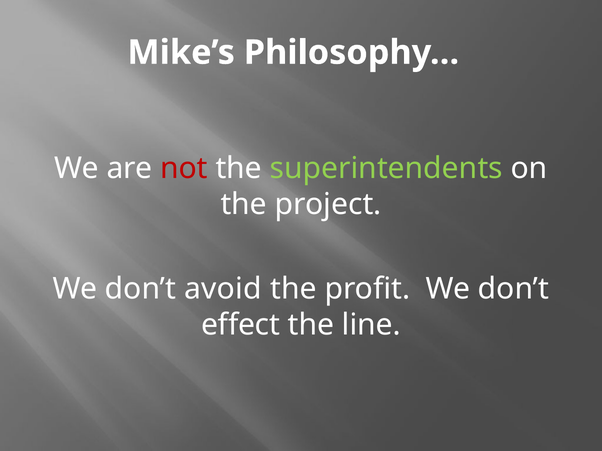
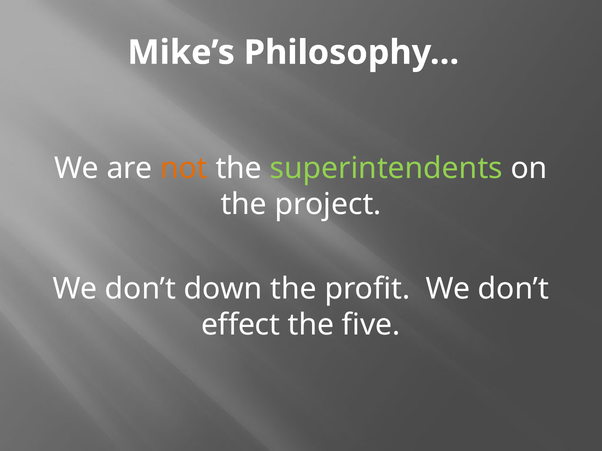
not colour: red -> orange
avoid: avoid -> down
line: line -> five
